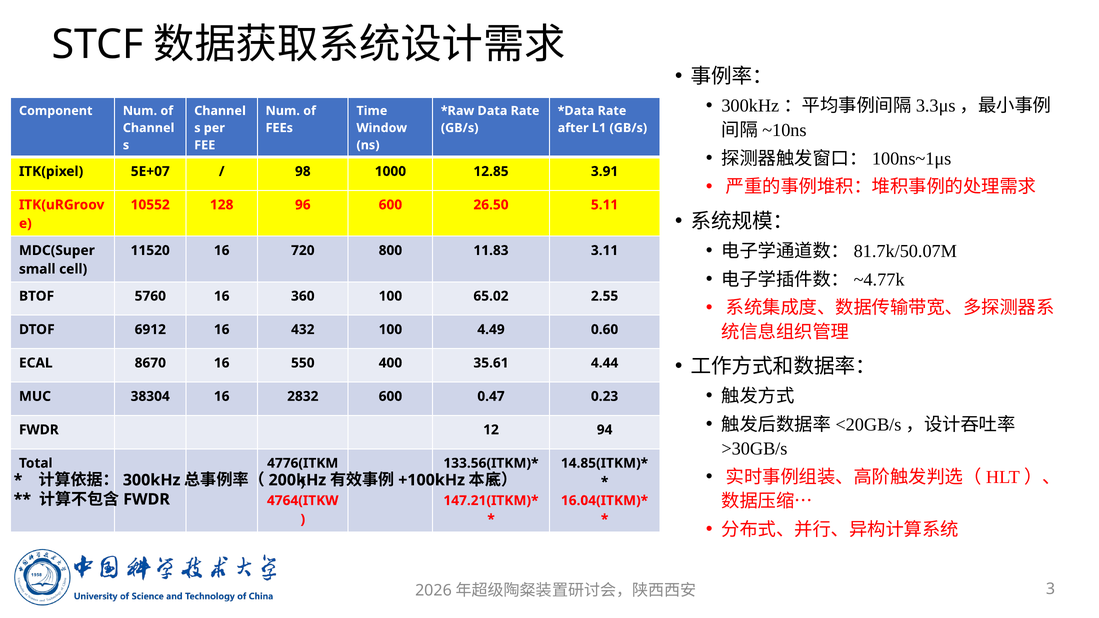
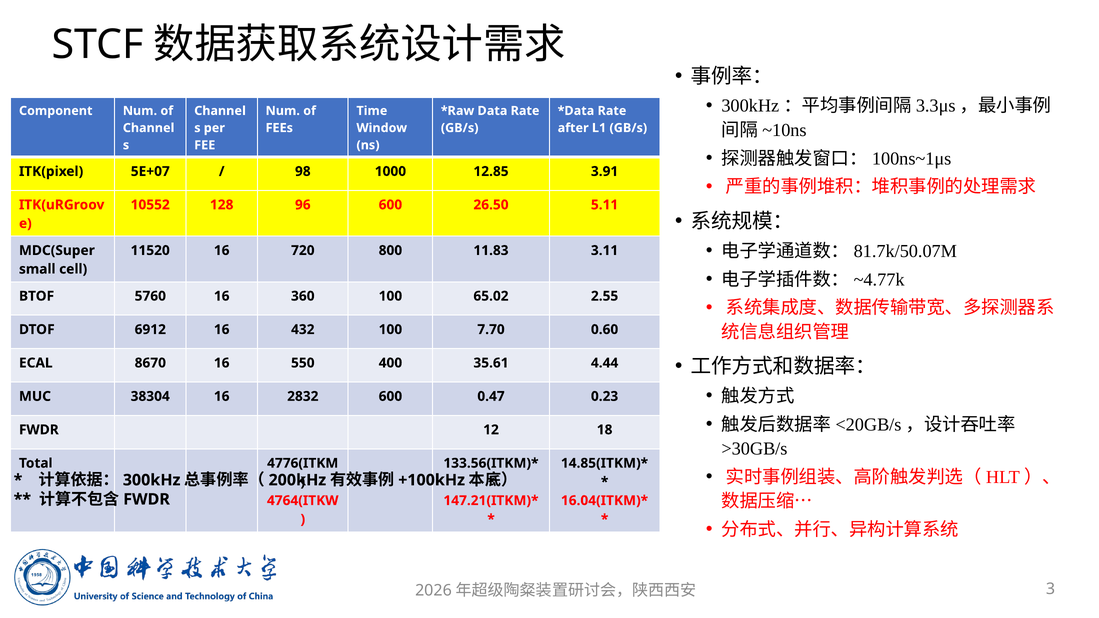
4.49: 4.49 -> 7.70
94: 94 -> 18
